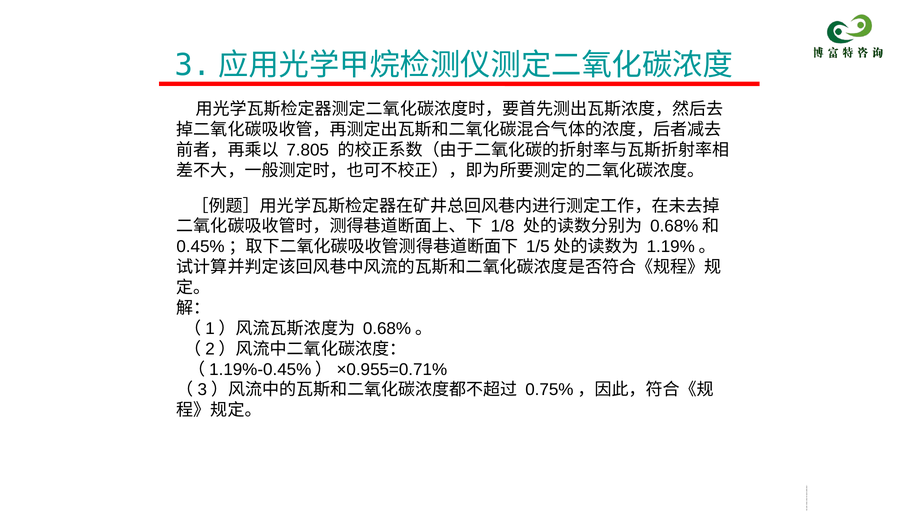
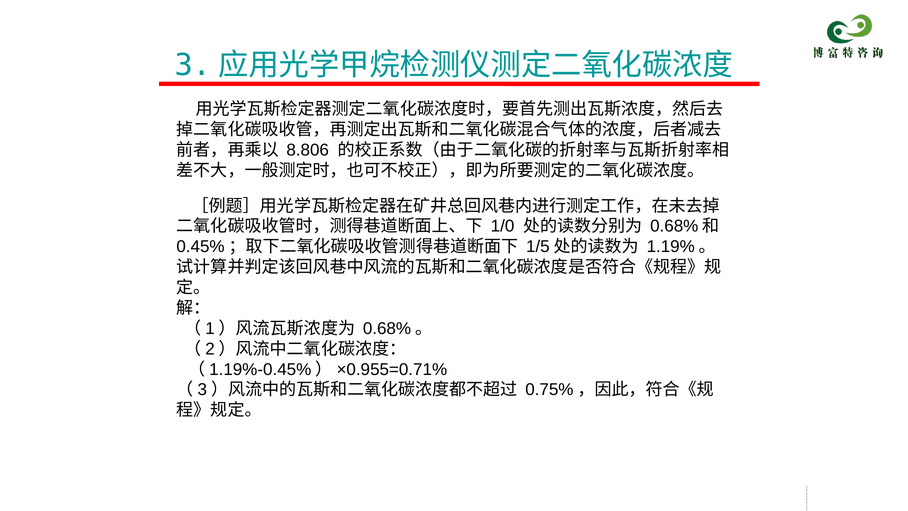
7.805: 7.805 -> 8.806
1/8: 1/8 -> 1/0
